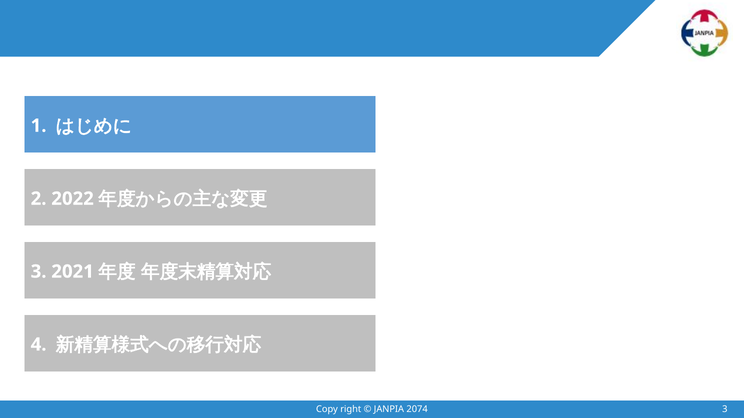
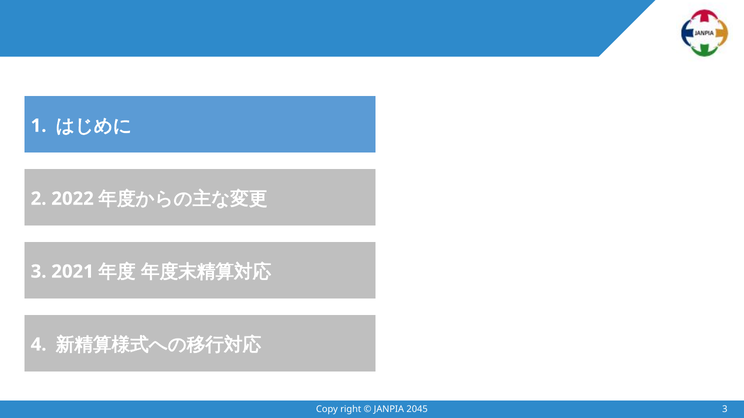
2074: 2074 -> 2045
